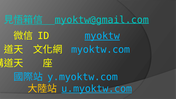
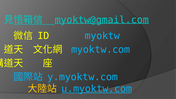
myoktw underline: present -> none
